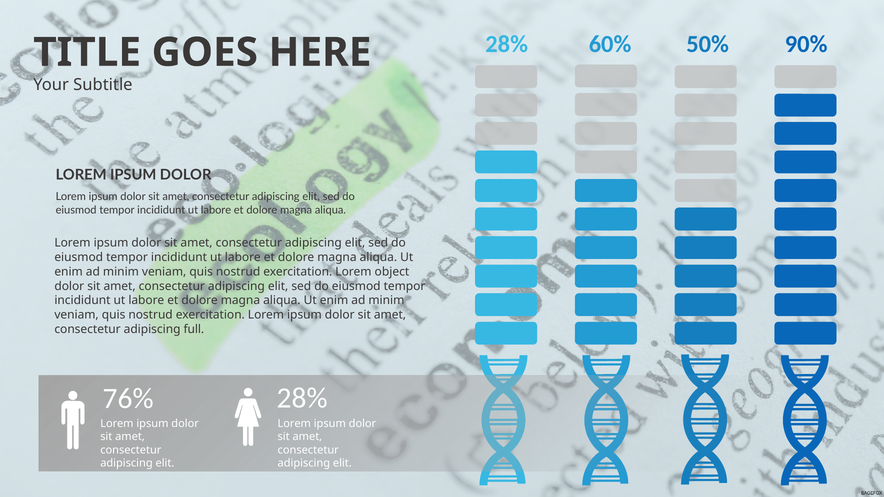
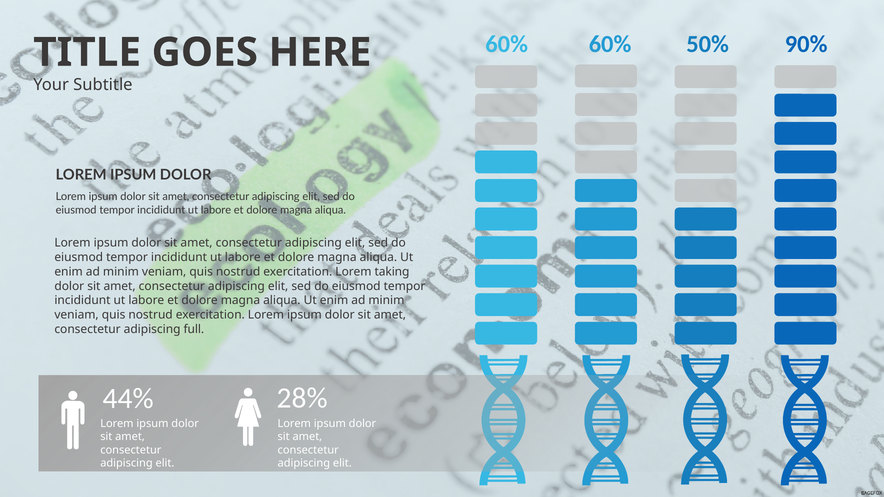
28% at (507, 44): 28% -> 60%
object: object -> taking
76%: 76% -> 44%
